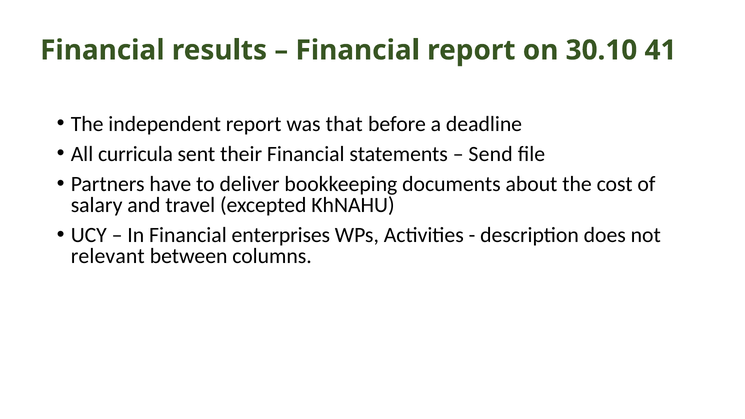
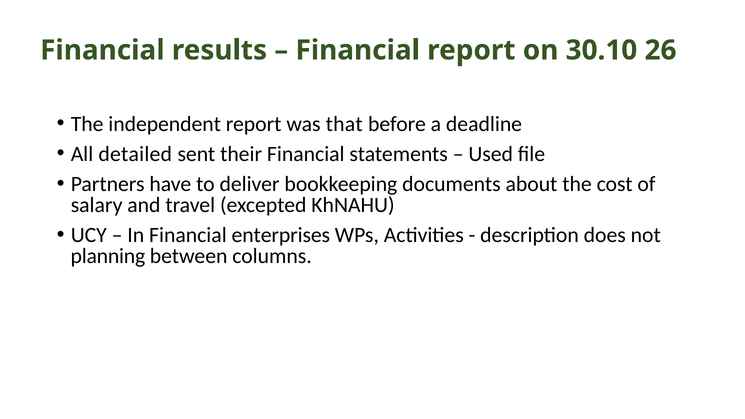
41: 41 -> 26
curricula: curricula -> detailed
Send: Send -> Used
relevant: relevant -> planning
